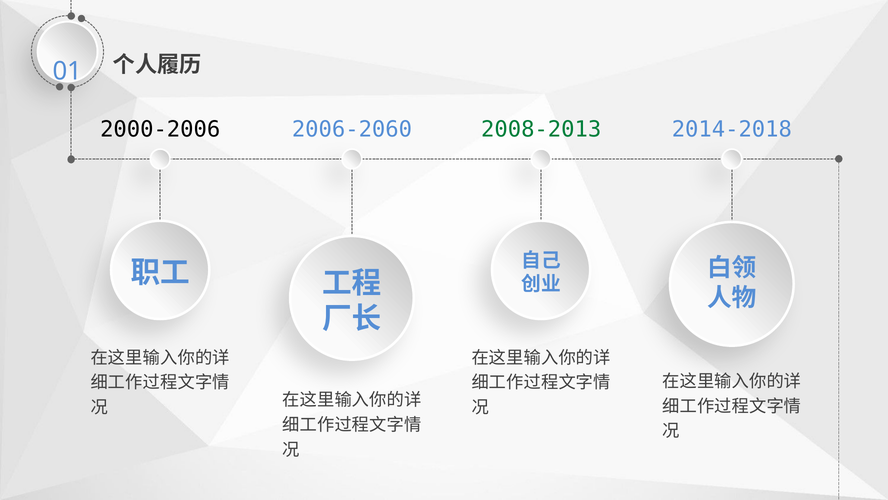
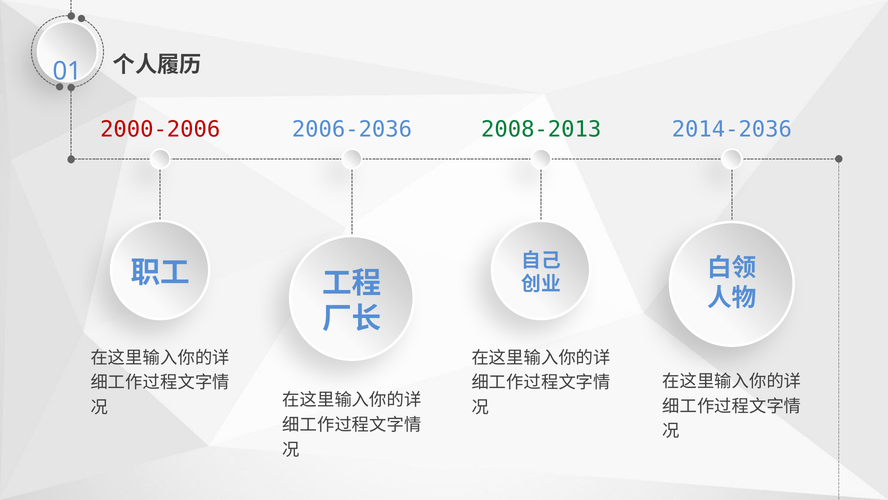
2000-2006 colour: black -> red
2006-2060: 2006-2060 -> 2006-2036
2014-2018: 2014-2018 -> 2014-2036
